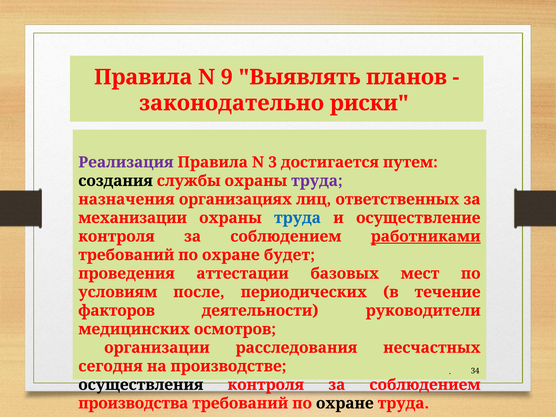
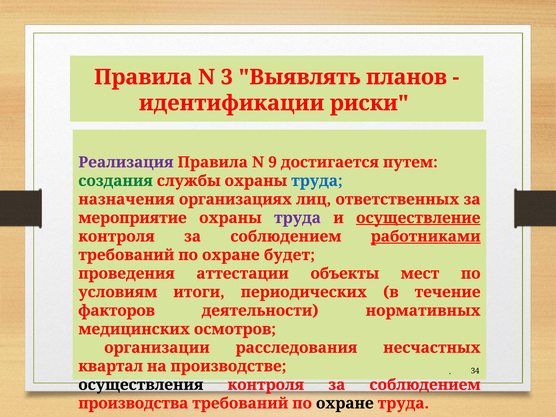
9: 9 -> 3
законодательно: законодательно -> идентификации
3: 3 -> 9
создания colour: black -> green
труда at (317, 181) colour: purple -> blue
механизации: механизации -> мероприятие
труда at (297, 218) colour: blue -> purple
осуществление underline: none -> present
базовых: базовых -> объекты
после: после -> итоги
руководители: руководители -> нормативных
сегодня: сегодня -> квартал
